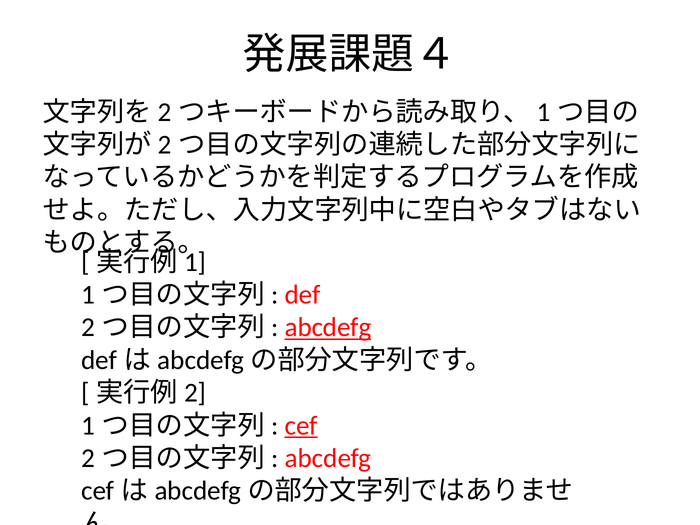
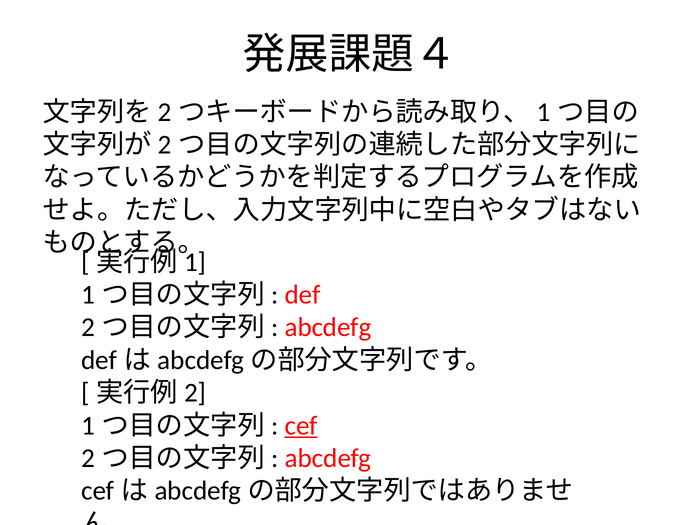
abcdefg at (328, 327) underline: present -> none
